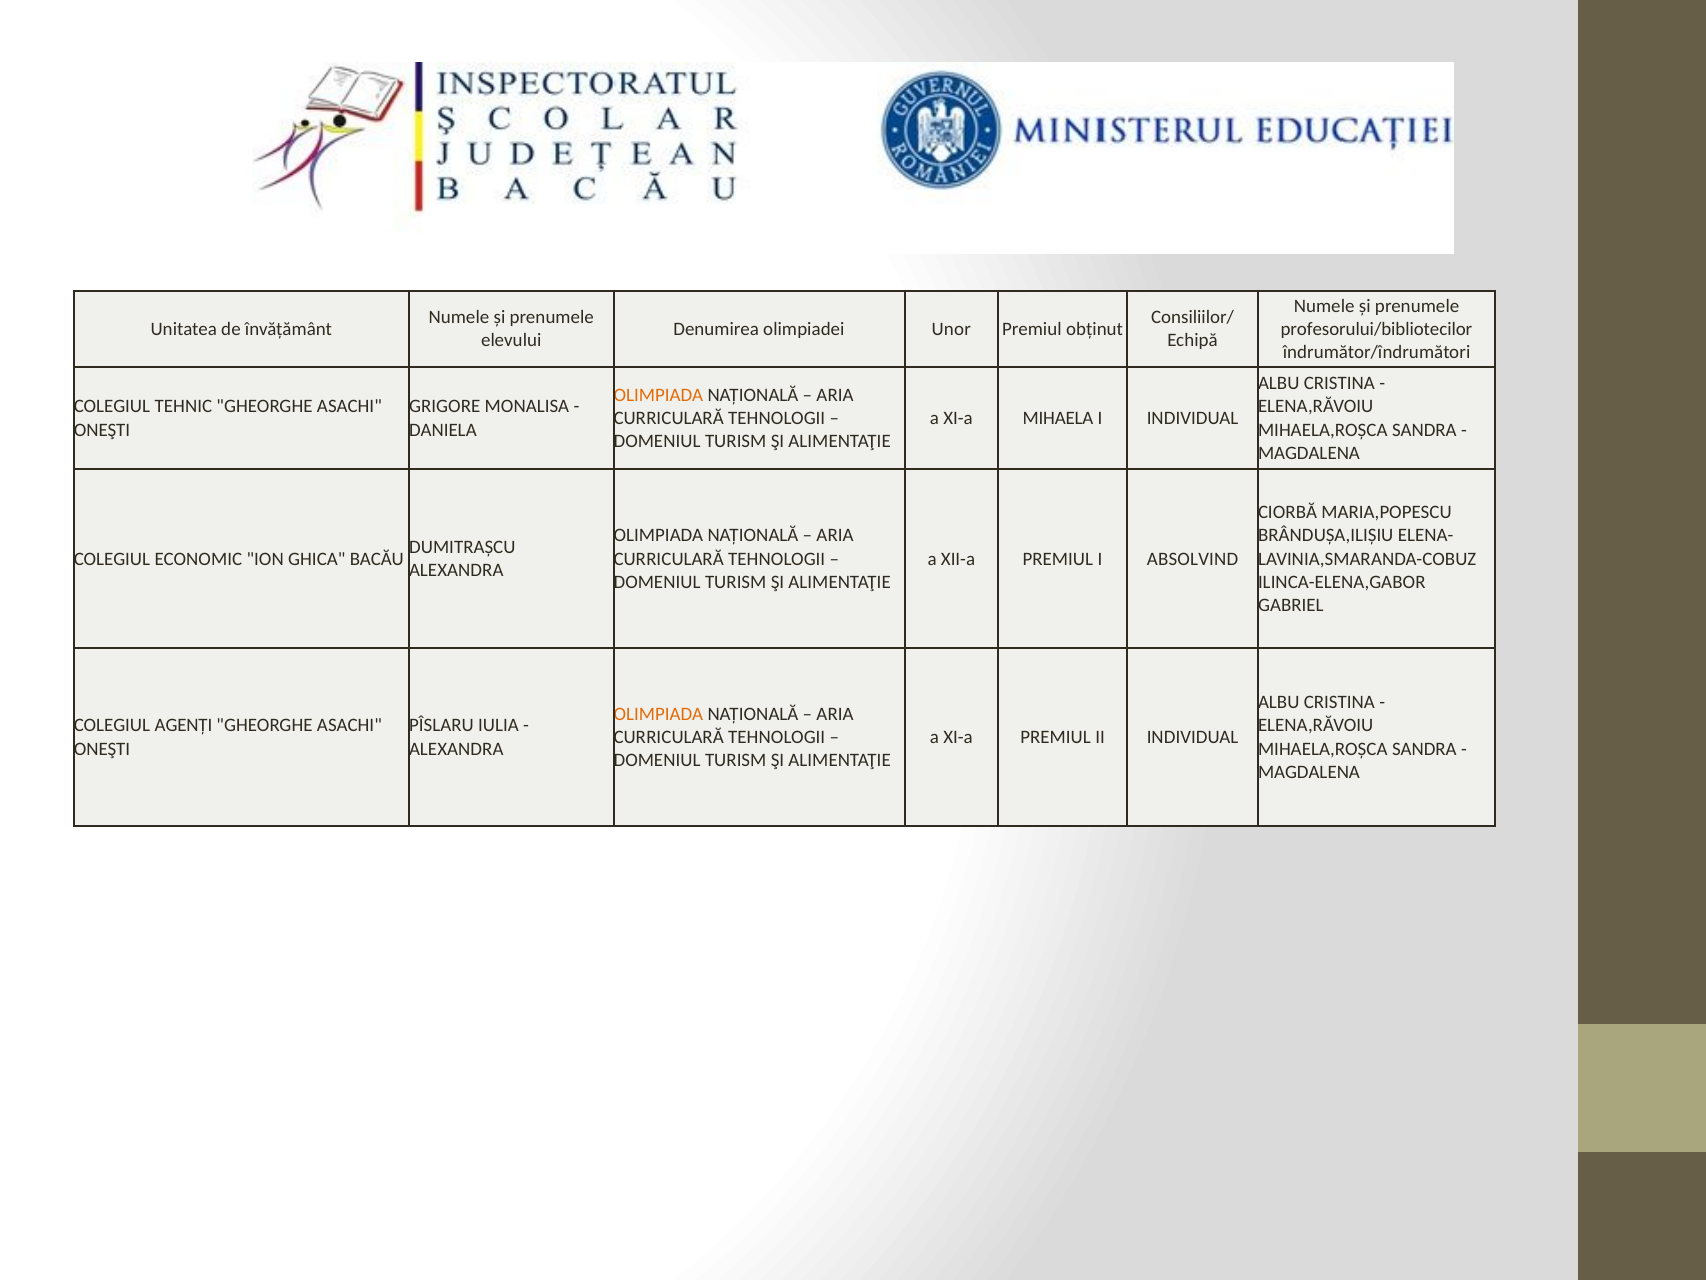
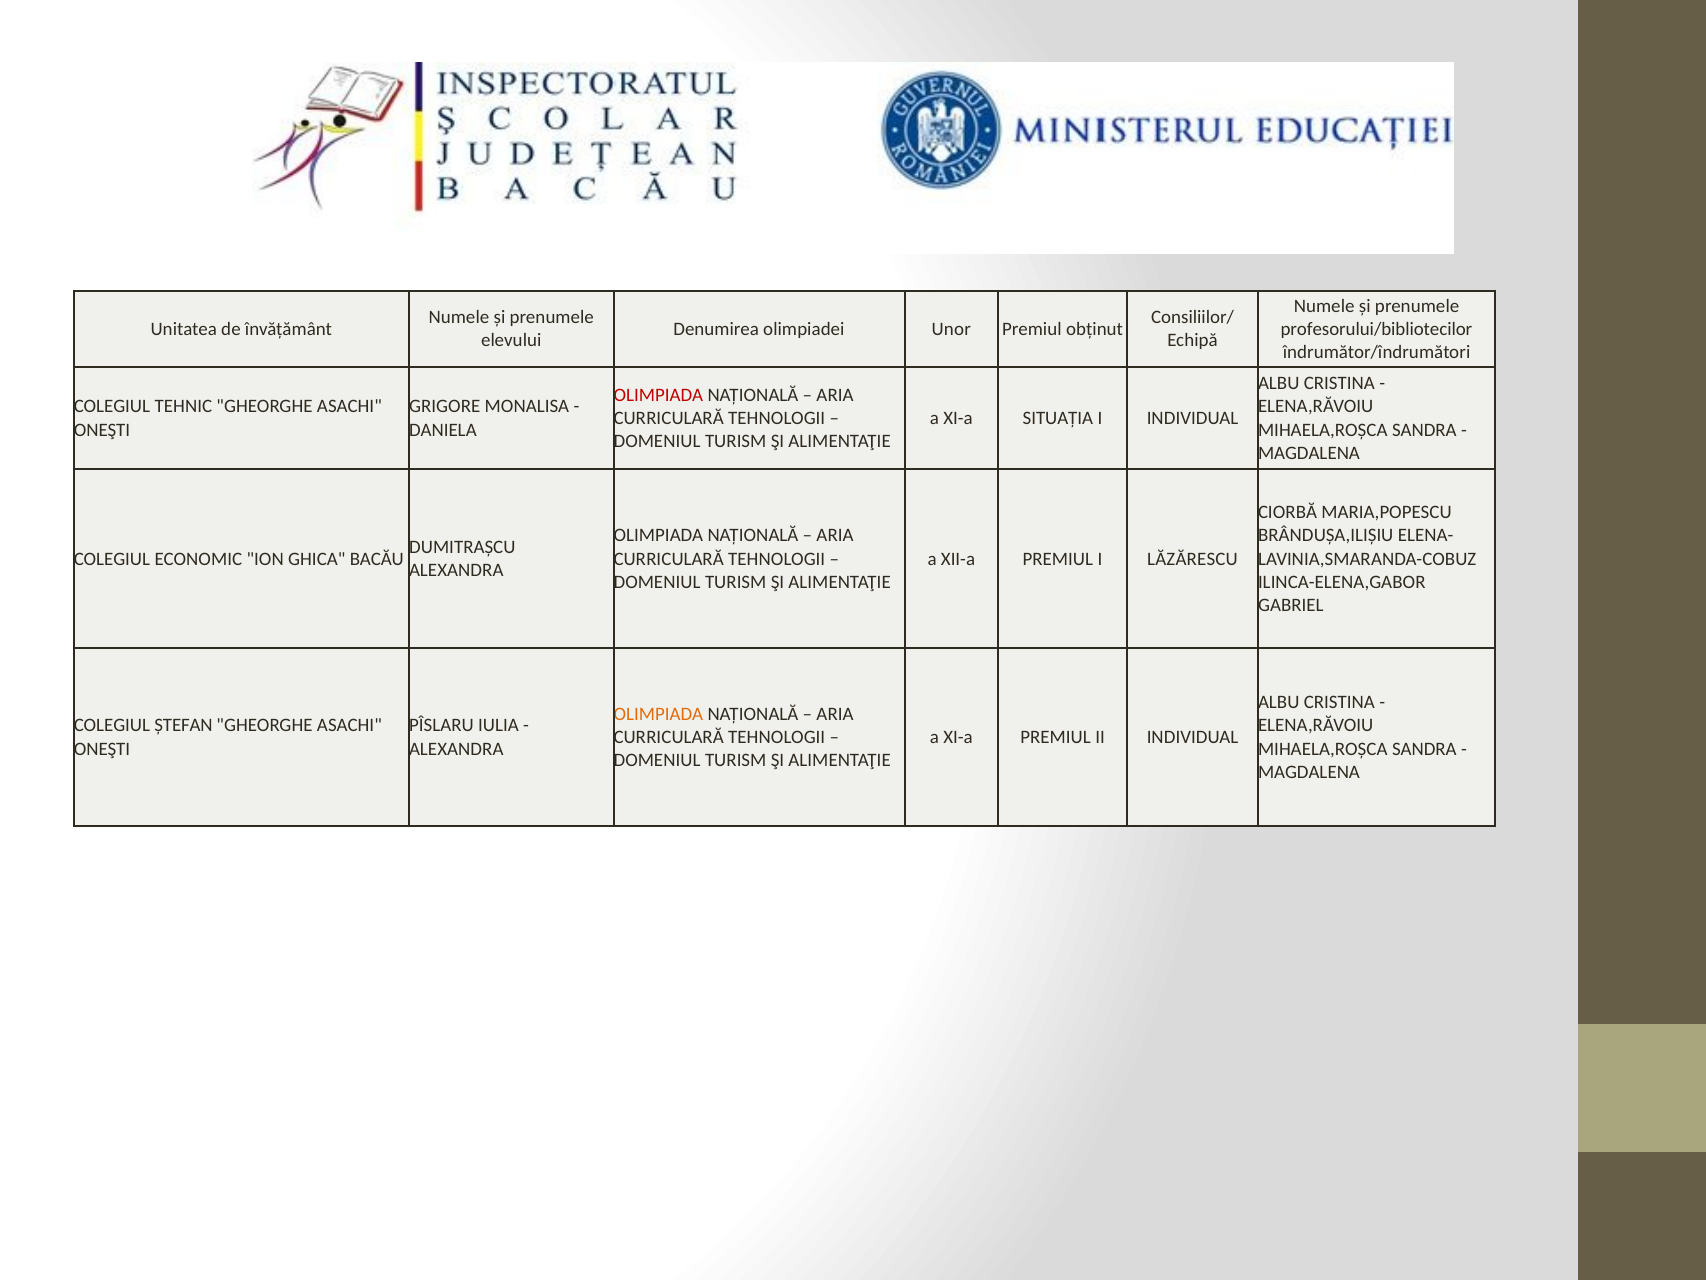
OLIMPIADA at (658, 395) colour: orange -> red
MIHAELA: MIHAELA -> SITUAŢIA
ABSOLVIND: ABSOLVIND -> LĂZĂRESCU
AGENŢI: AGENŢI -> ȘTEFAN
